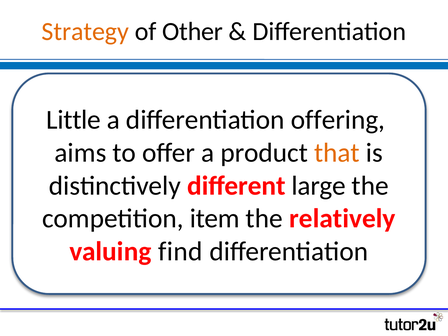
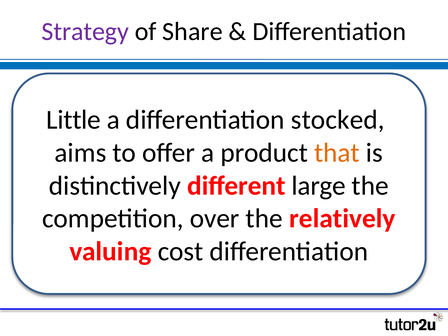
Strategy colour: orange -> purple
Other: Other -> Share
offering: offering -> stocked
item: item -> over
find: find -> cost
